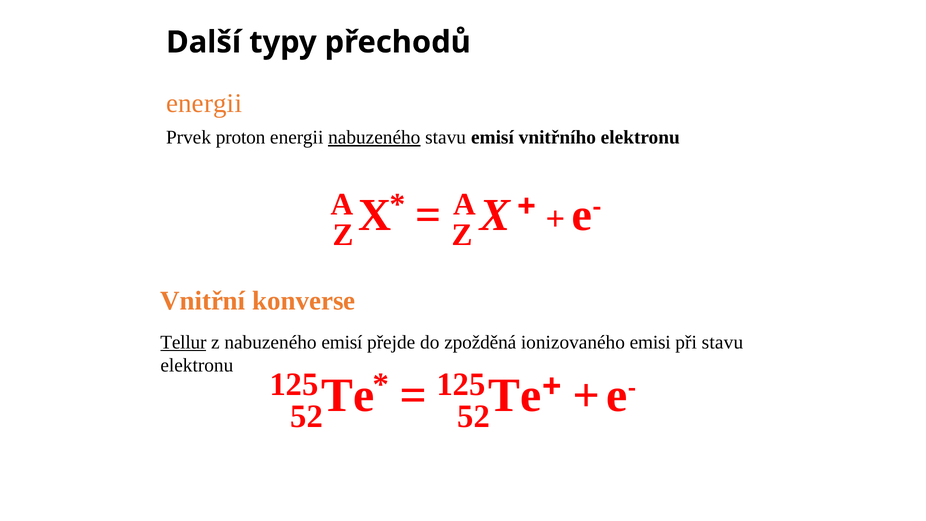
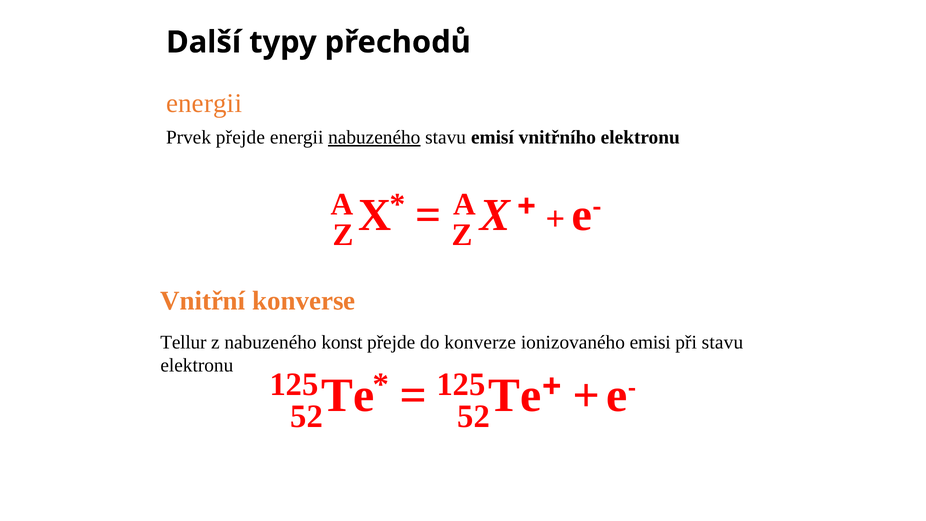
Prvek proton: proton -> přejde
Tellur underline: present -> none
nabuzeného emisí: emisí -> konst
zpožděná: zpožděná -> konverze
